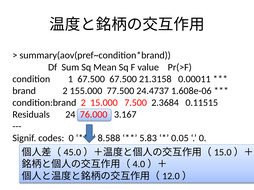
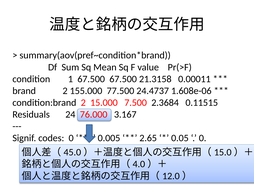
8.588: 8.588 -> 0.005
5.83: 5.83 -> 2.65
